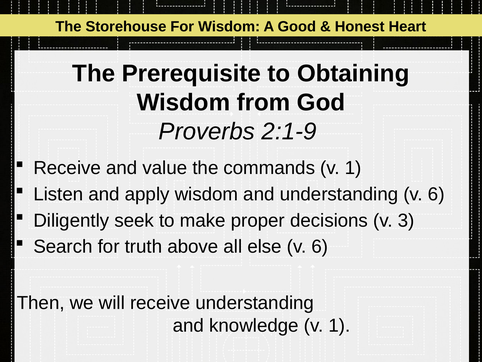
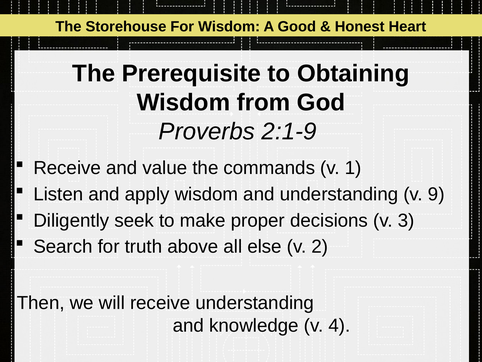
understanding v 6: 6 -> 9
else v 6: 6 -> 2
knowledge v 1: 1 -> 4
